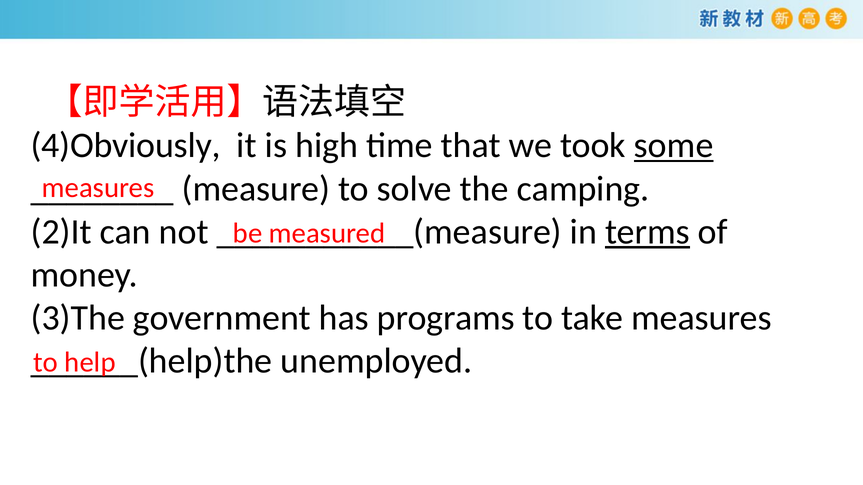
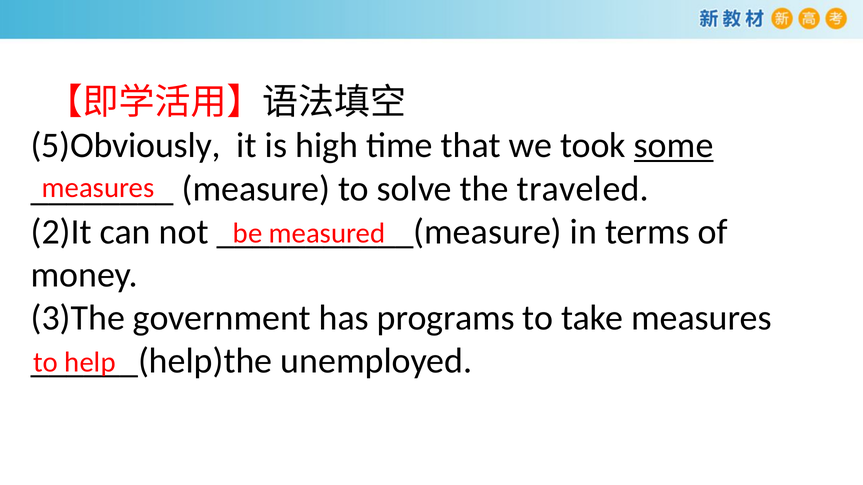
4)Obviously: 4)Obviously -> 5)Obviously
camping: camping -> traveled
terms underline: present -> none
